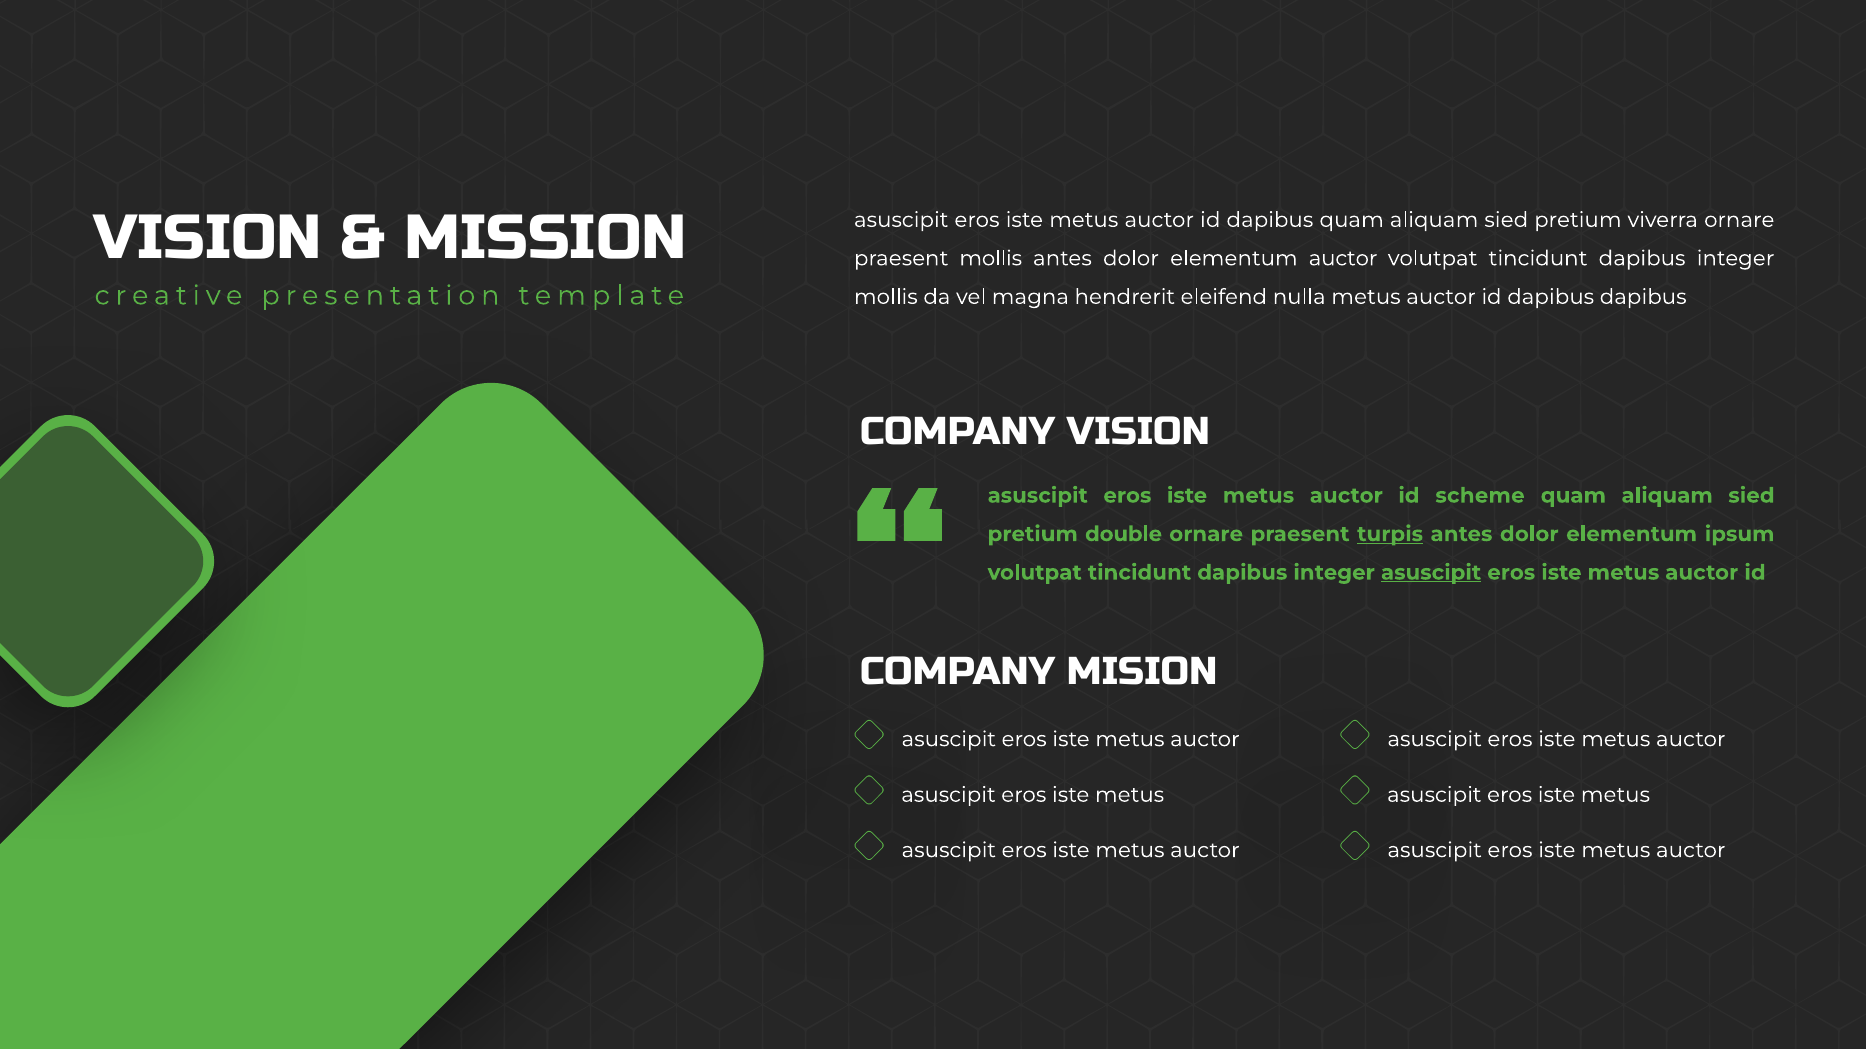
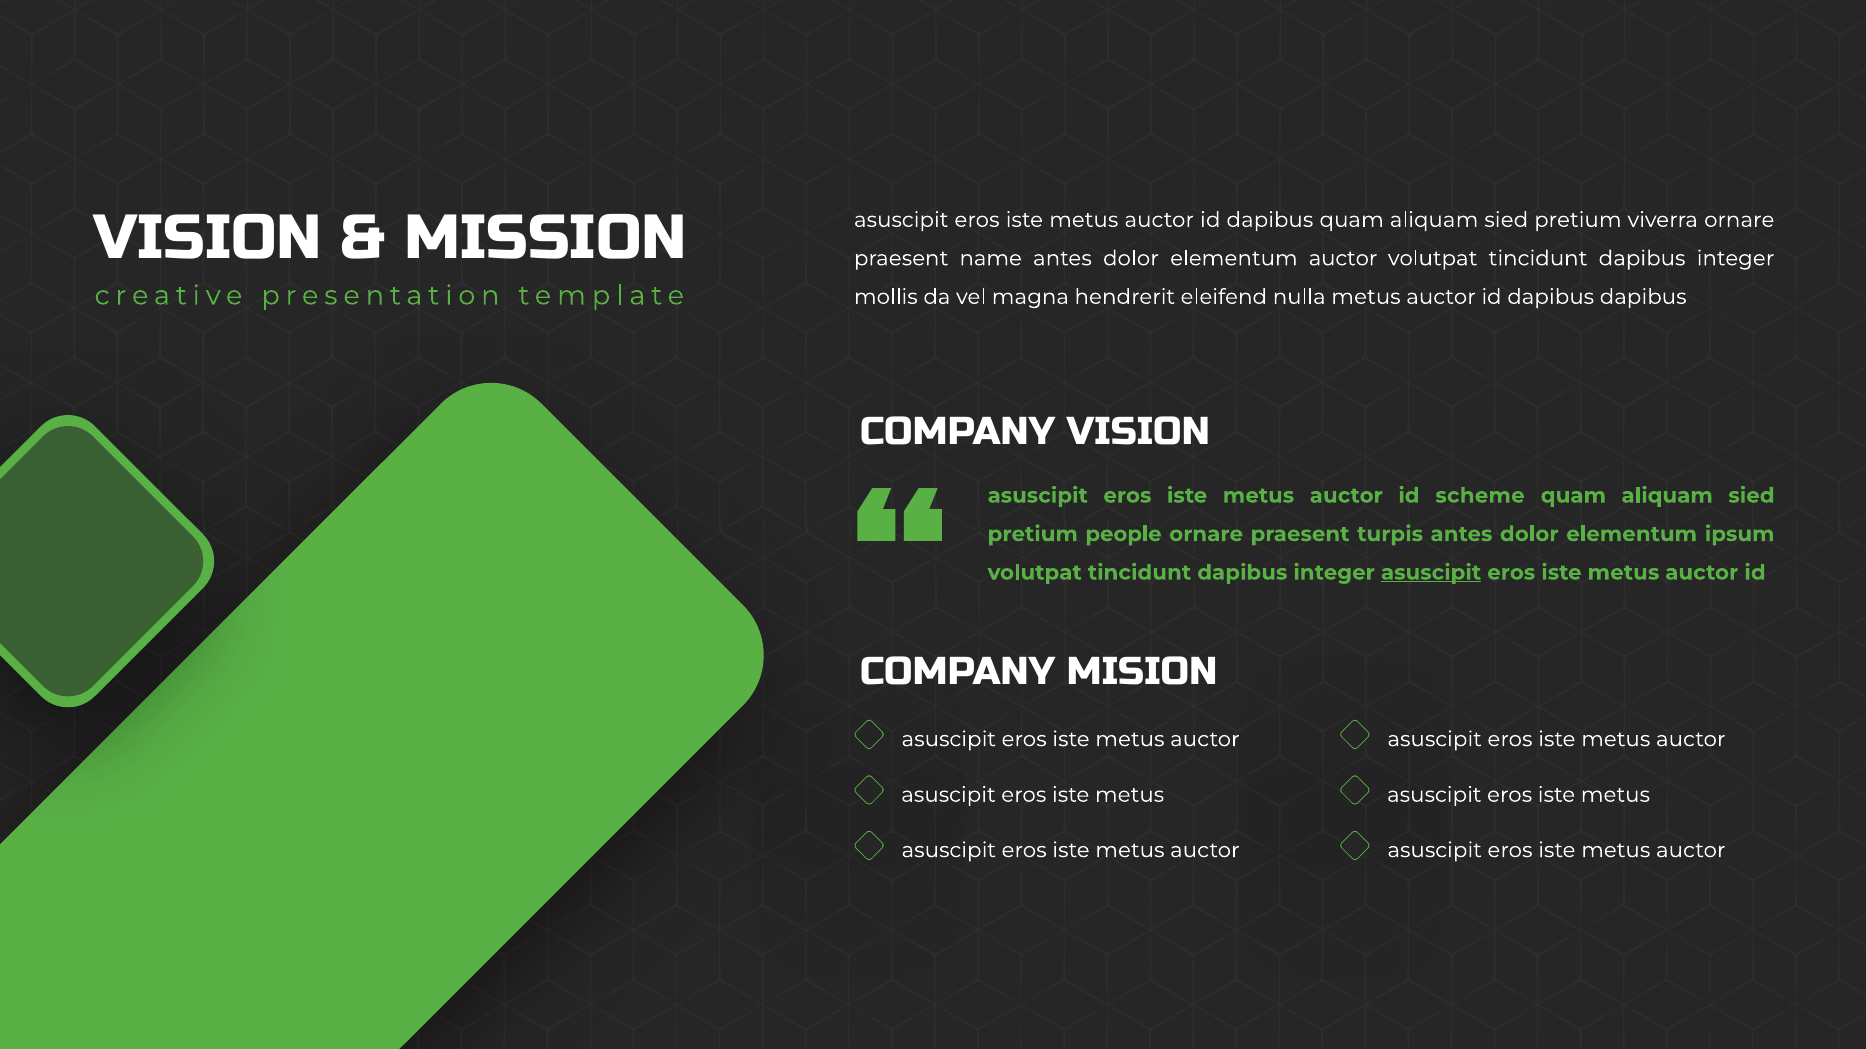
praesent mollis: mollis -> name
double: double -> people
turpis underline: present -> none
